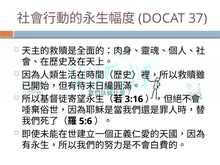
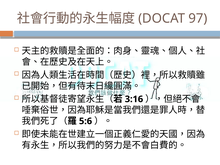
37: 37 -> 97
